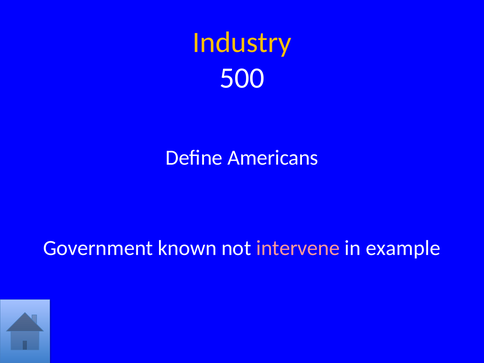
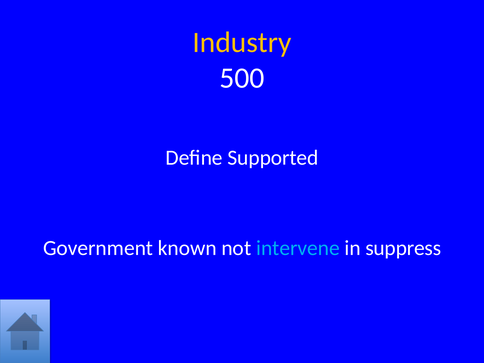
Americans: Americans -> Supported
intervene colour: pink -> light blue
example: example -> suppress
